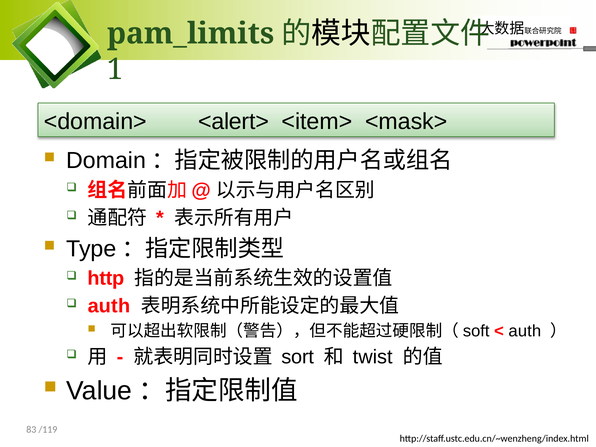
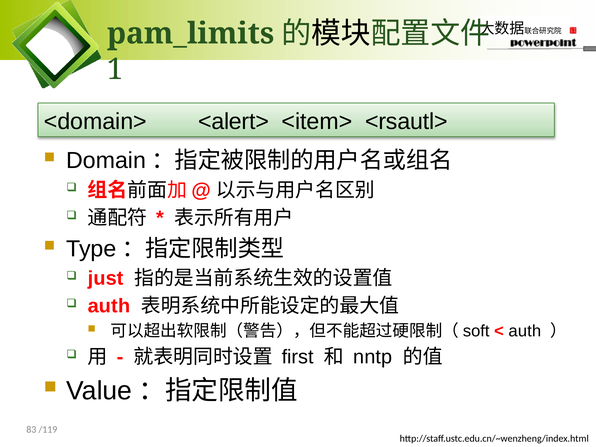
<mask>: <mask> -> <rsautl>
http: http -> just
sort: sort -> first
twist: twist -> nntp
